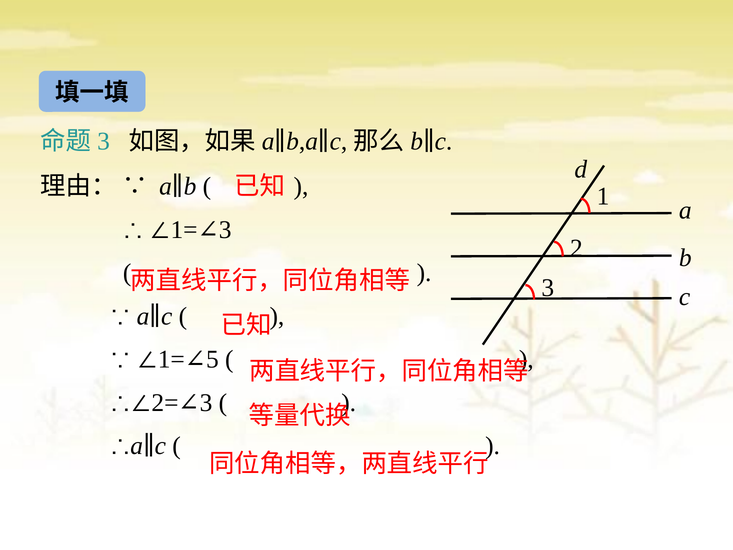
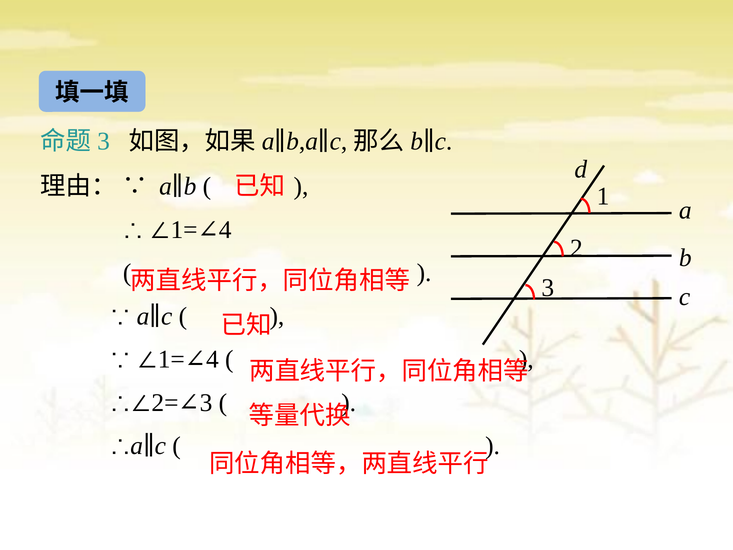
3 at (225, 230): 3 -> 4
5 at (212, 359): 5 -> 4
